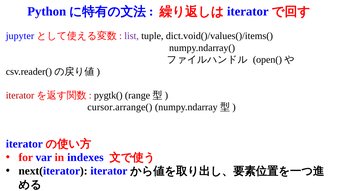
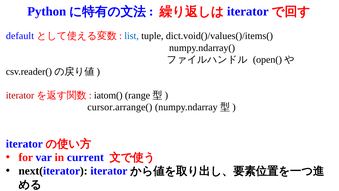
jupyter: jupyter -> default
list colour: purple -> blue
pygtk(: pygtk( -> iatom(
indexes: indexes -> current
